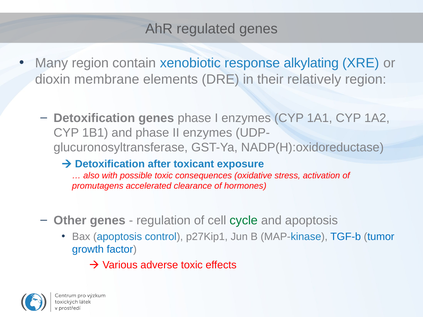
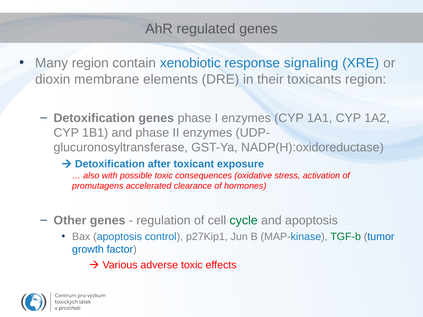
alkylating: alkylating -> signaling
relatively: relatively -> toxicants
TGF-b colour: blue -> green
